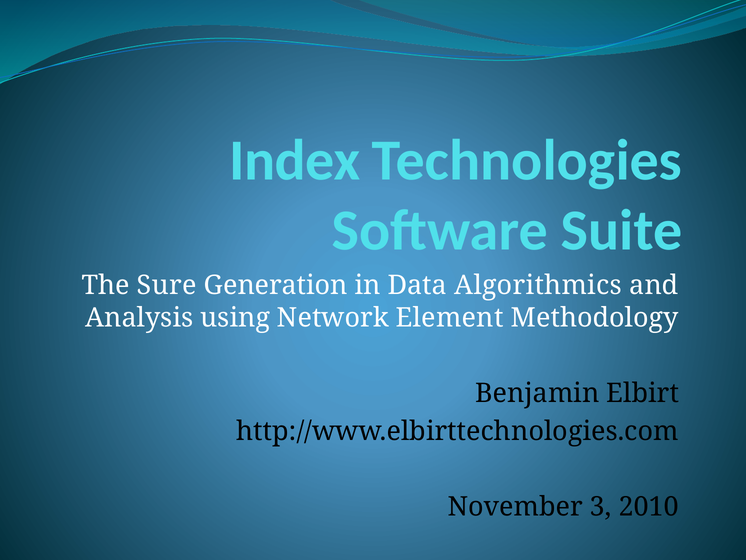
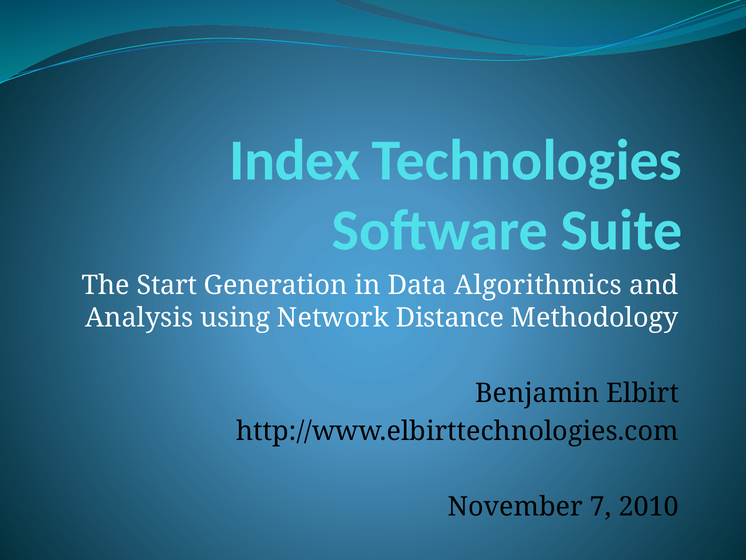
Sure: Sure -> Start
Element: Element -> Distance
3: 3 -> 7
